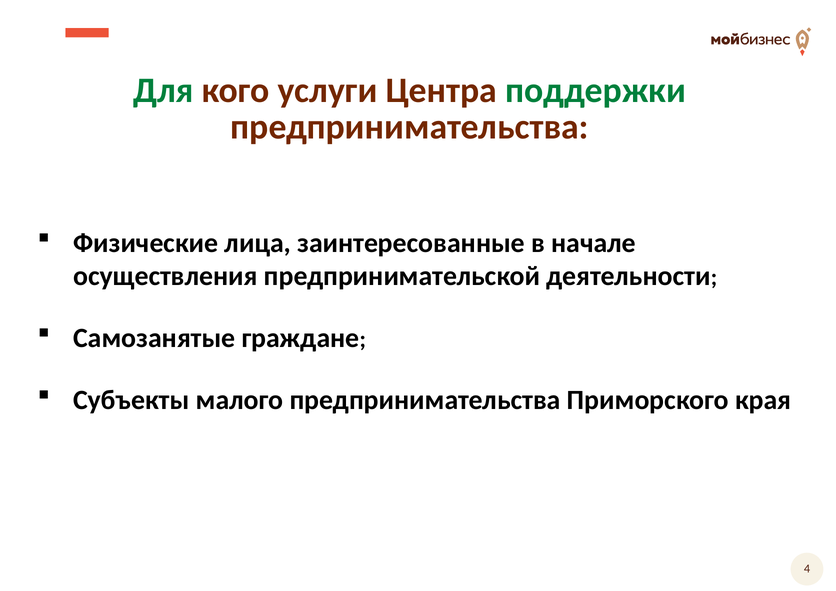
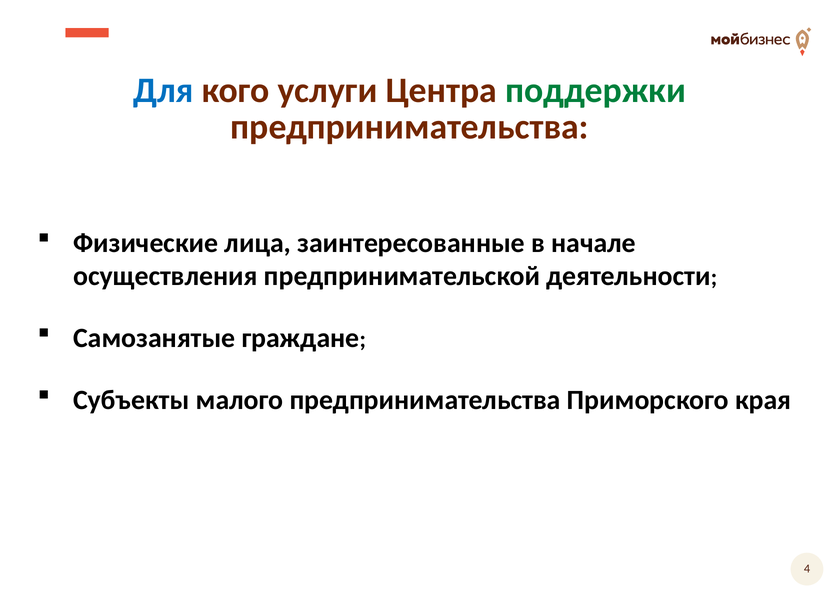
Для colour: green -> blue
